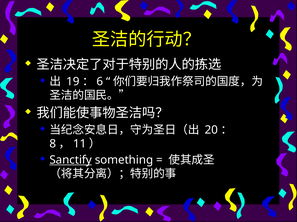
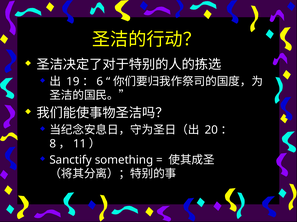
Sanctify underline: present -> none
